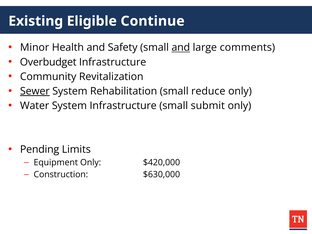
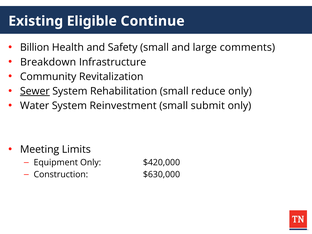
Minor: Minor -> Billion
and at (181, 48) underline: present -> none
Overbudget: Overbudget -> Breakdown
System Infrastructure: Infrastructure -> Reinvestment
Pending: Pending -> Meeting
